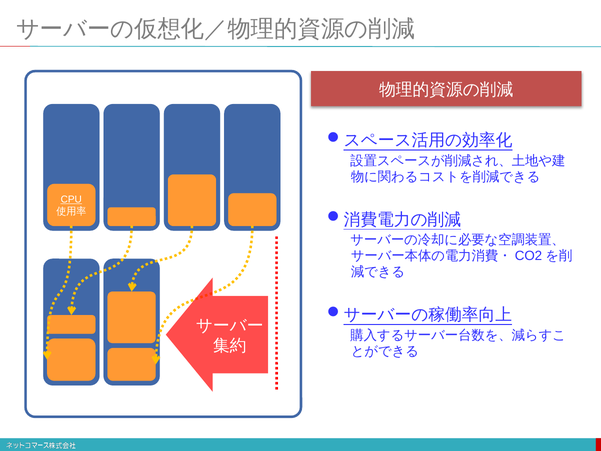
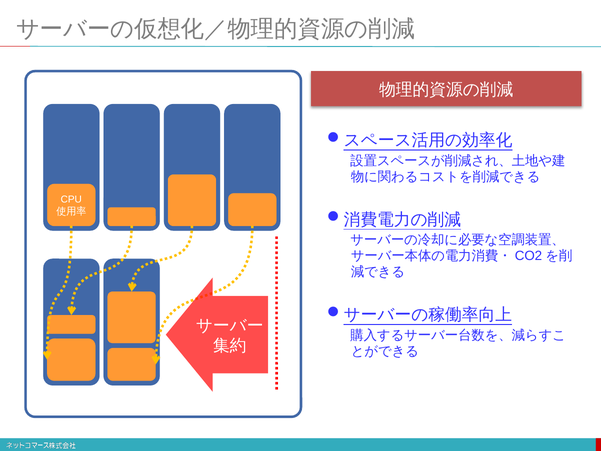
CPU underline: present -> none
